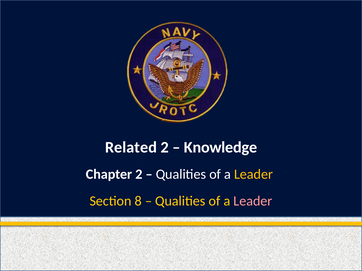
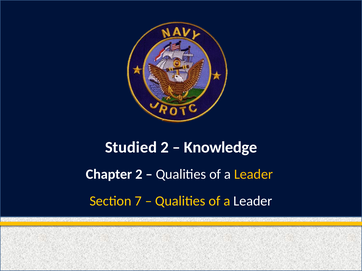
Related: Related -> Studied
8: 8 -> 7
Leader at (253, 201) colour: pink -> white
